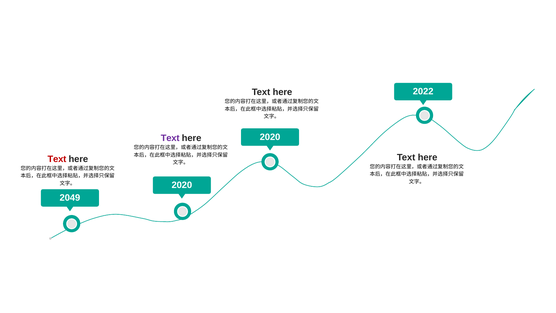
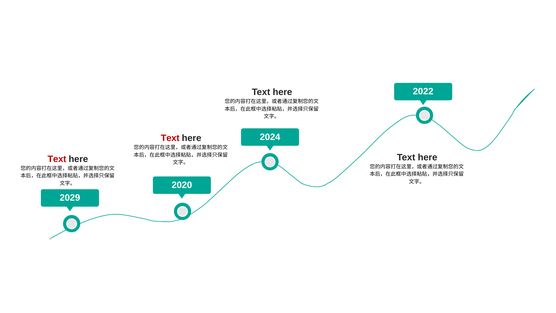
2020 at (270, 137): 2020 -> 2024
Text at (170, 138) colour: purple -> red
2049: 2049 -> 2029
